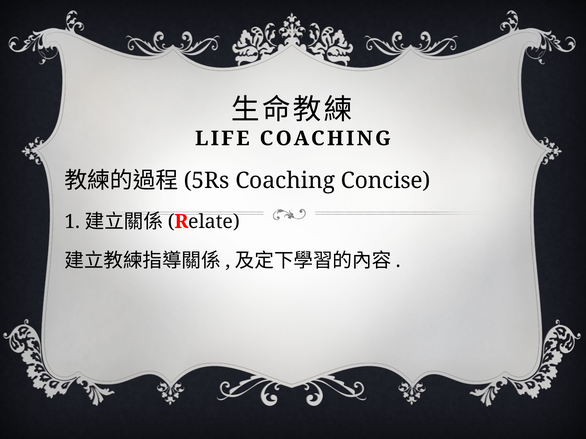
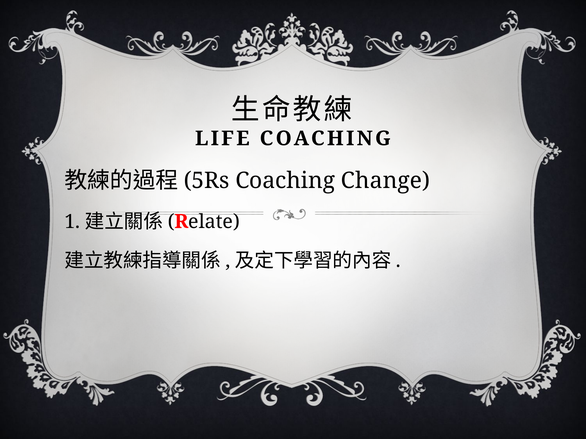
Concise: Concise -> Change
